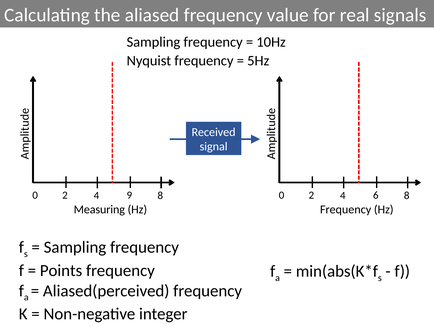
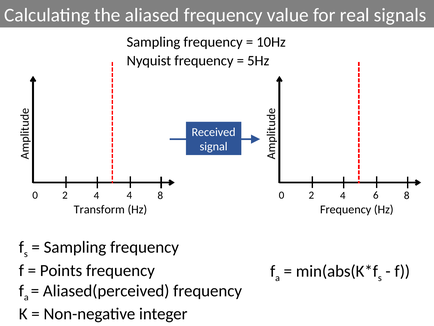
0 9: 9 -> 4
Measuring: Measuring -> Transform
